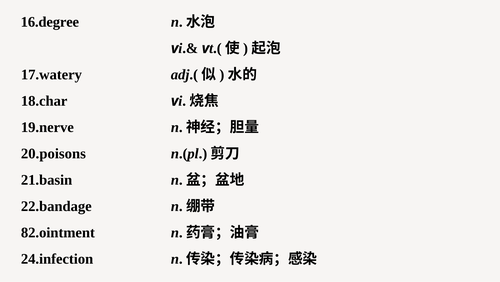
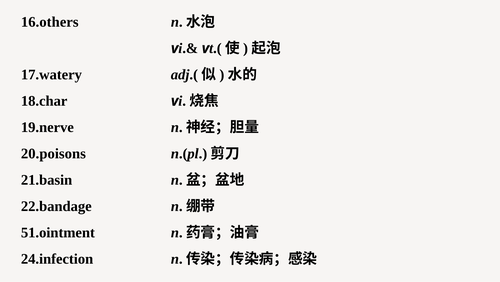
16.degree: 16.degree -> 16.others
82.ointment: 82.ointment -> 51.ointment
